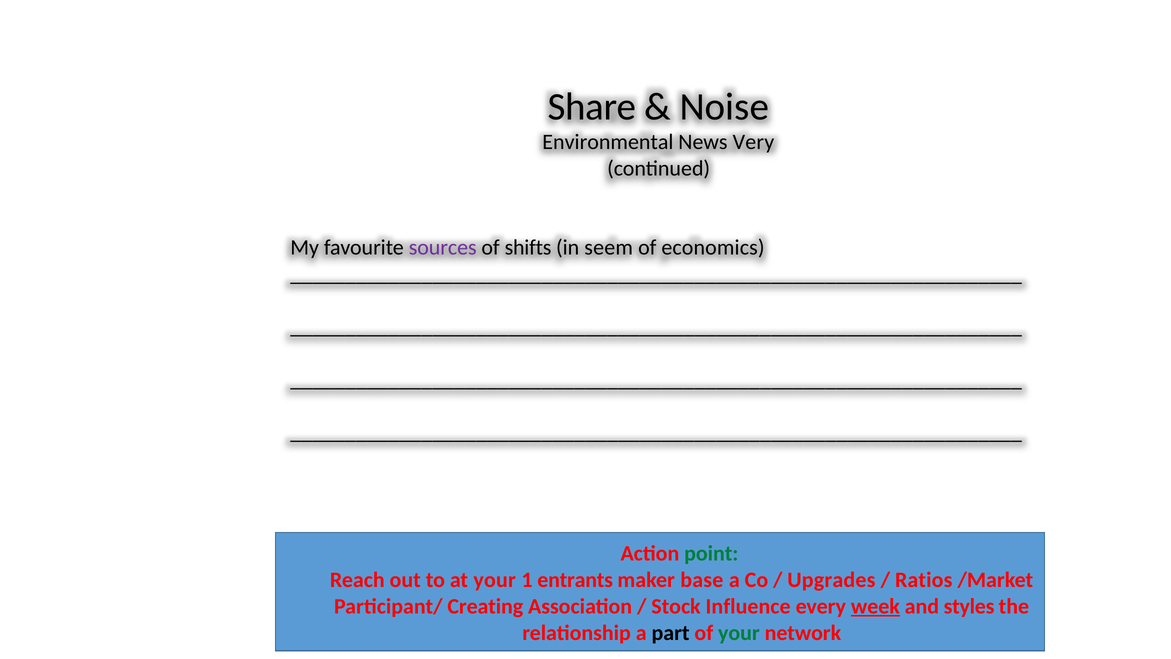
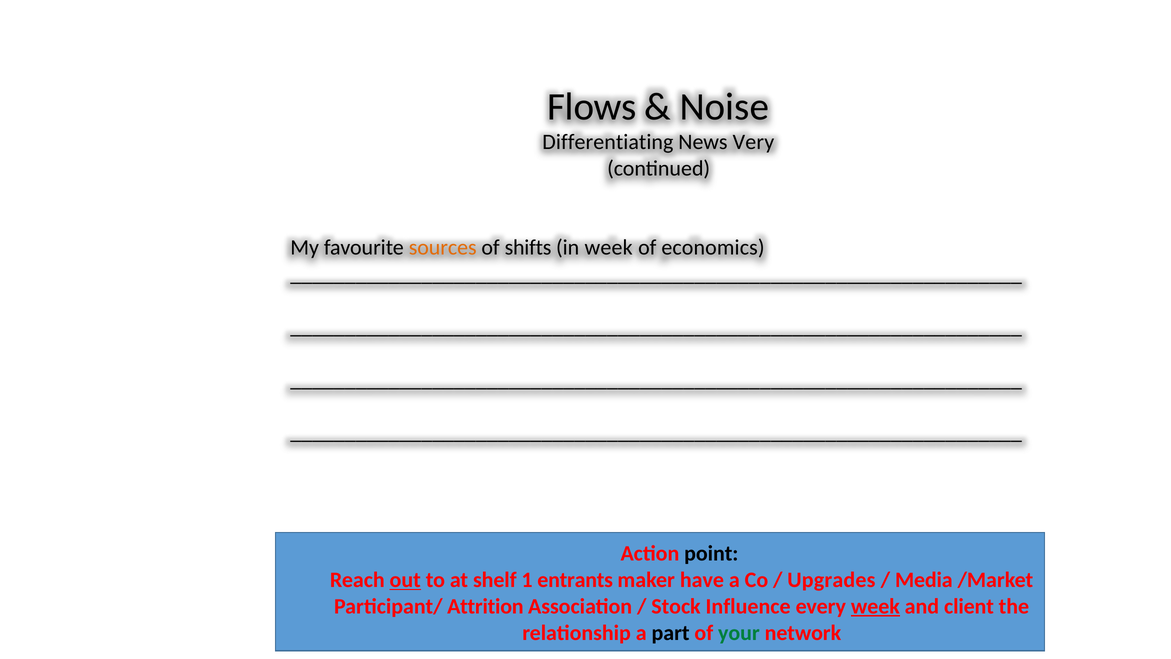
Share: Share -> Flows
Environmental: Environmental -> Differentiating
sources colour: purple -> orange
in seem: seem -> week
point colour: green -> black
out underline: none -> present
at your: your -> shelf
base: base -> have
Ratios: Ratios -> Media
Creating: Creating -> Attrition
styles: styles -> client
